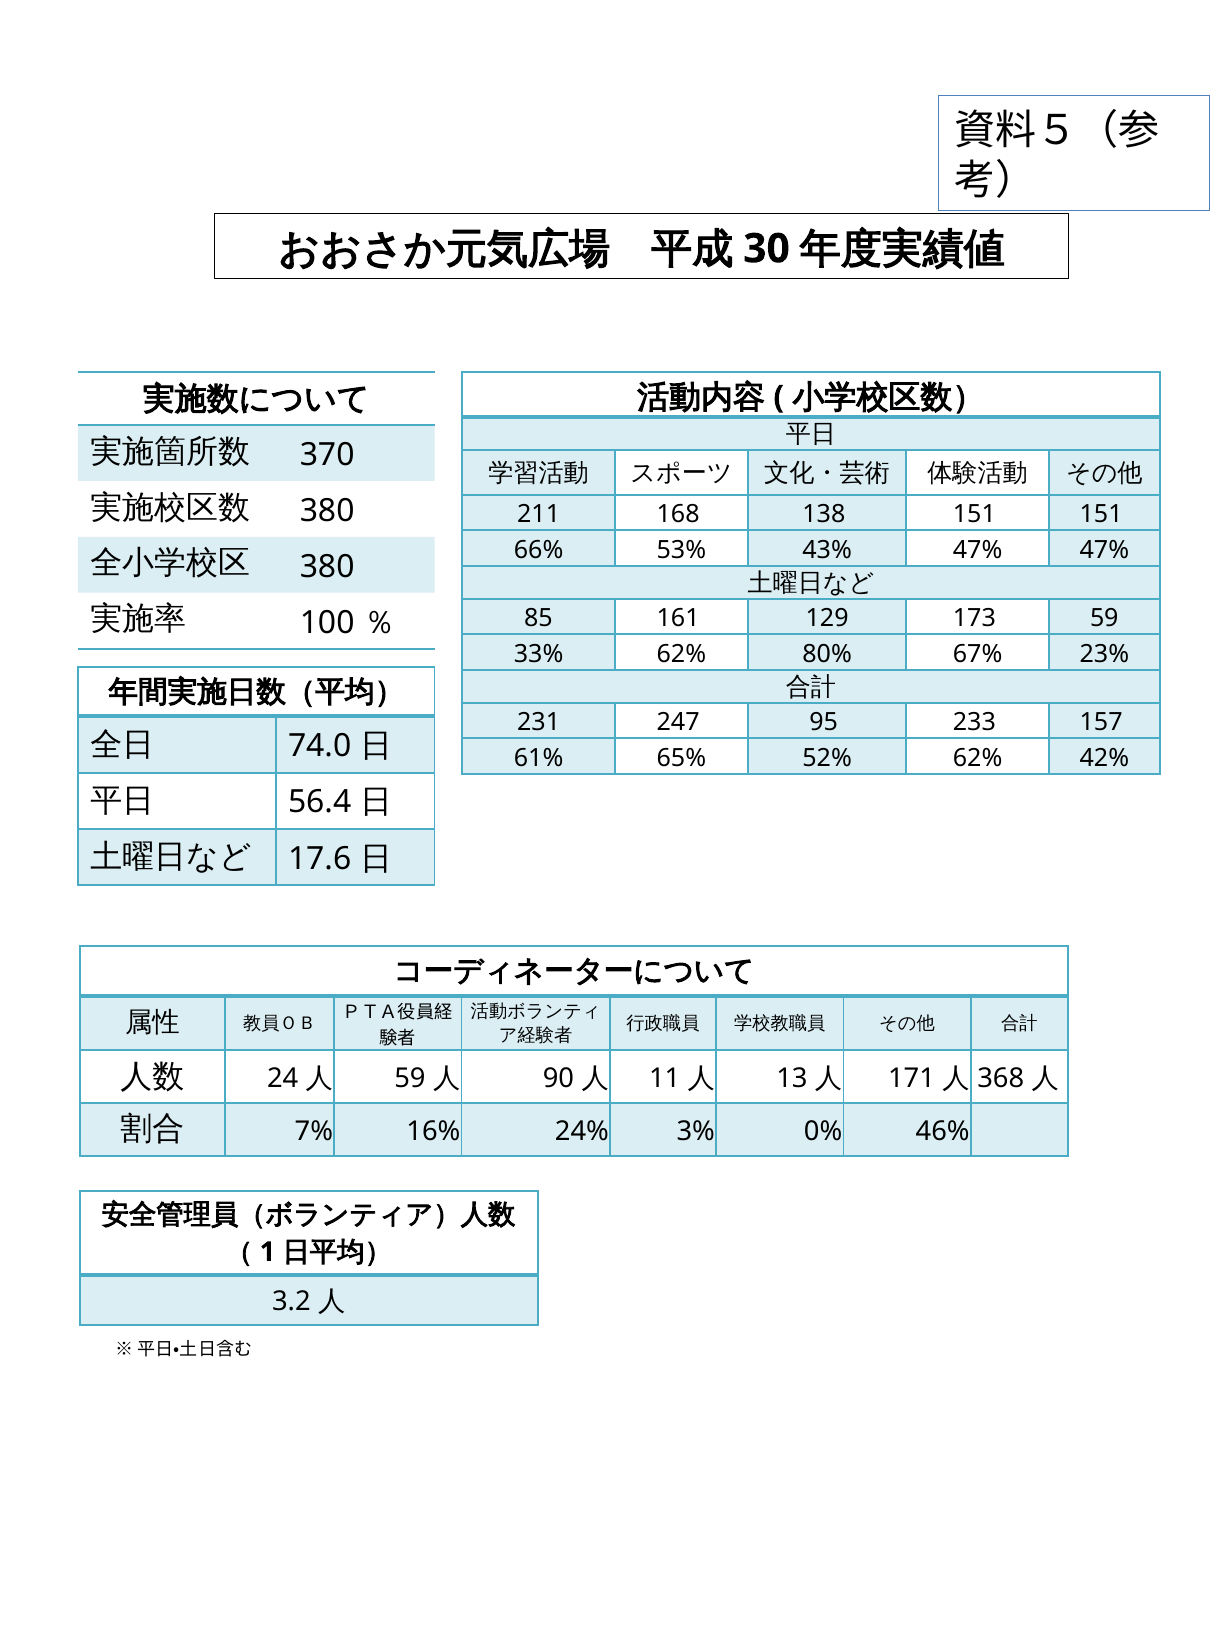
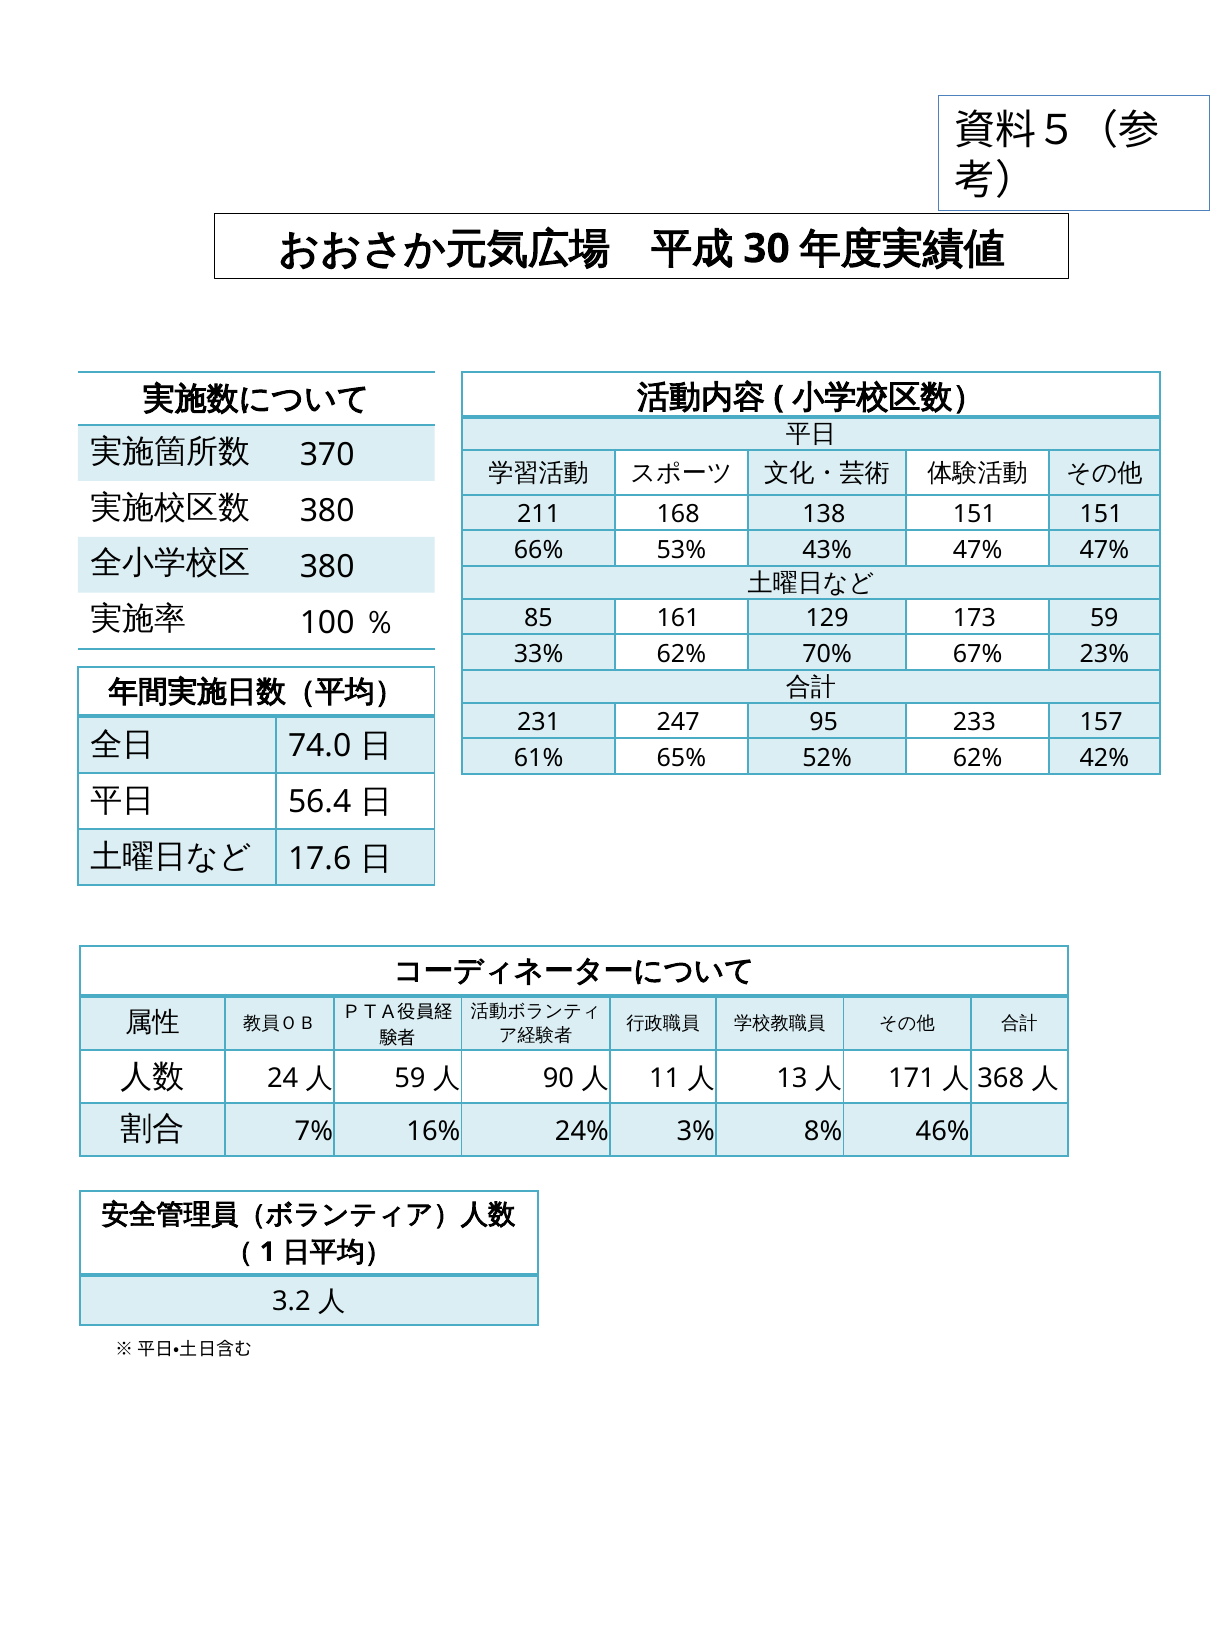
80%: 80% -> 70%
0%: 0% -> 8%
